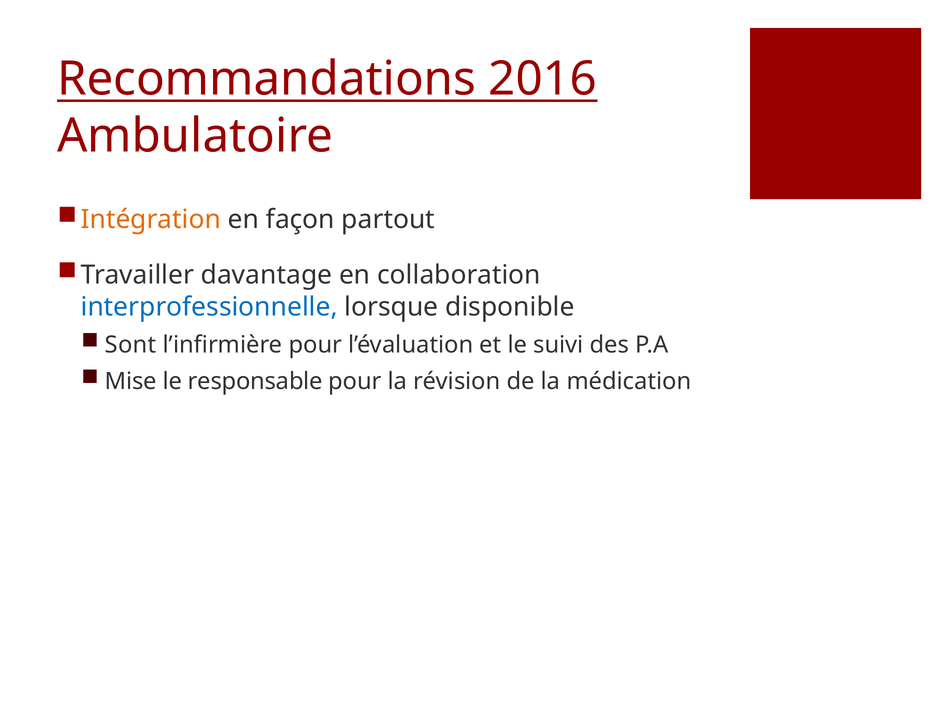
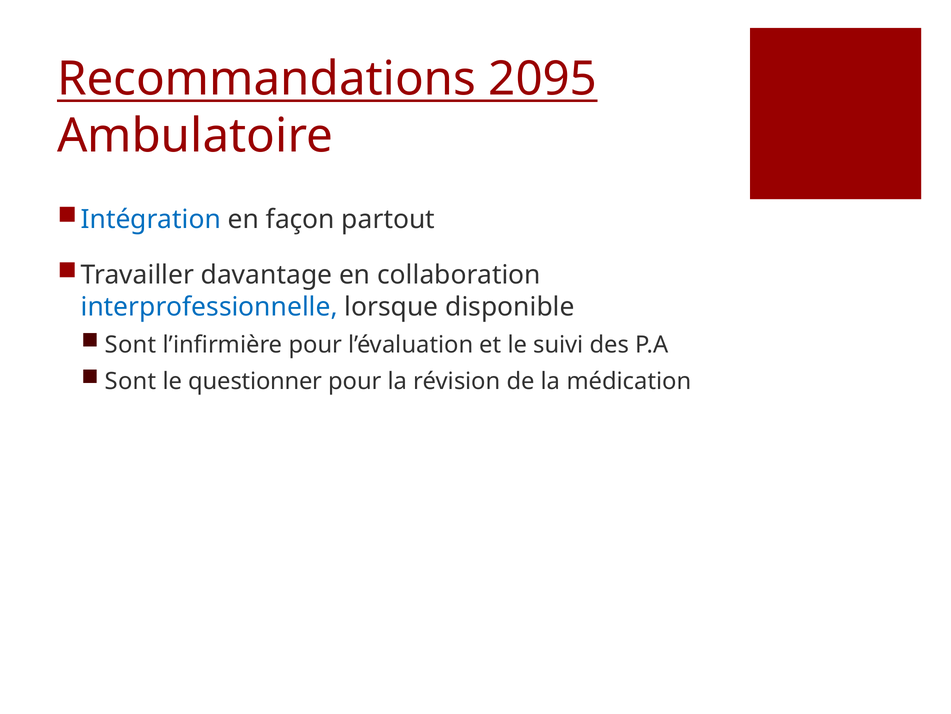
2016: 2016 -> 2095
Intégration colour: orange -> blue
Mise at (131, 381): Mise -> Sont
responsable: responsable -> questionner
